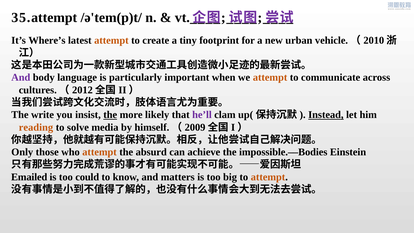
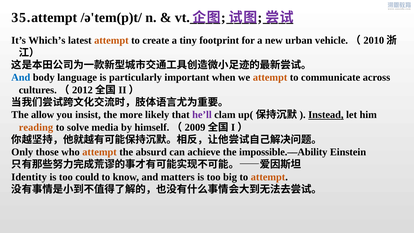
Where’s: Where’s -> Which’s
And at (21, 78) colour: purple -> blue
write: write -> allow
the at (110, 115) underline: present -> none
impossible.––Bodies: impossible.––Bodies -> impossible.––Ability
Emailed: Emailed -> Identity
